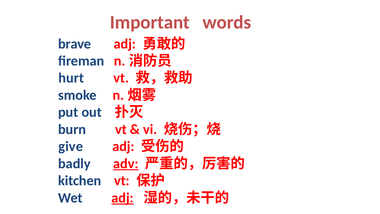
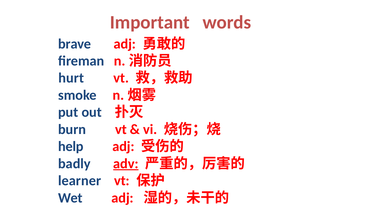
give: give -> help
kitchen: kitchen -> learner
adj at (123, 198) underline: present -> none
